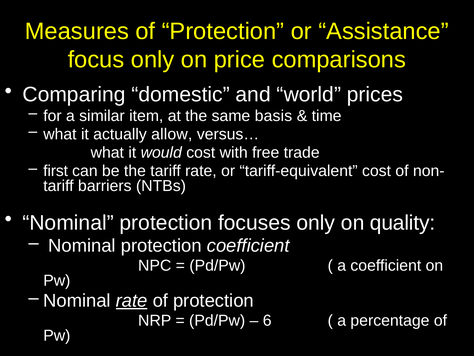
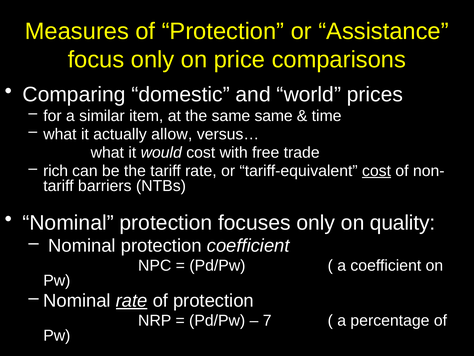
same basis: basis -> same
first: first -> rich
cost at (377, 171) underline: none -> present
6: 6 -> 7
